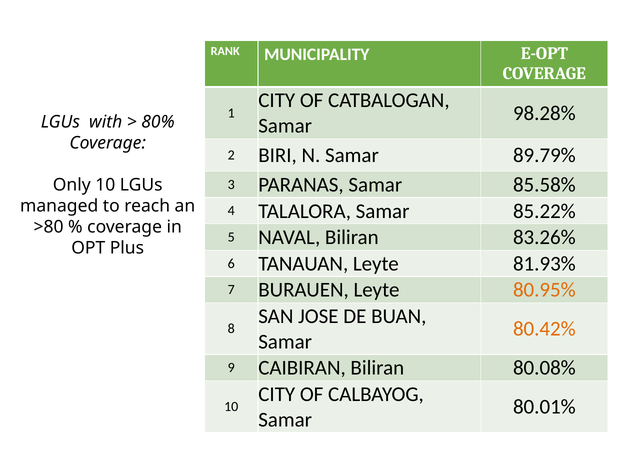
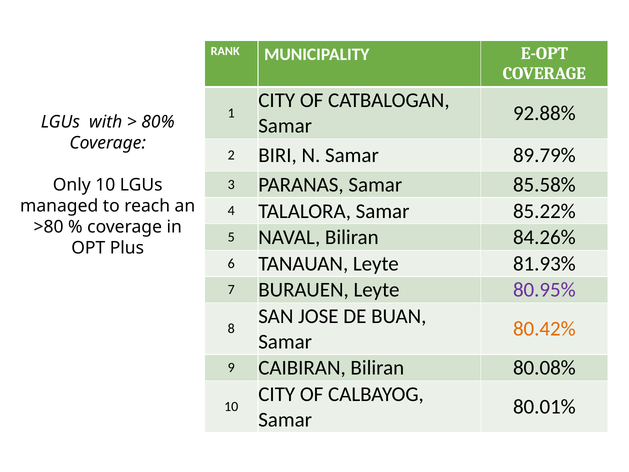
98.28%: 98.28% -> 92.88%
83.26%: 83.26% -> 84.26%
80.95% colour: orange -> purple
